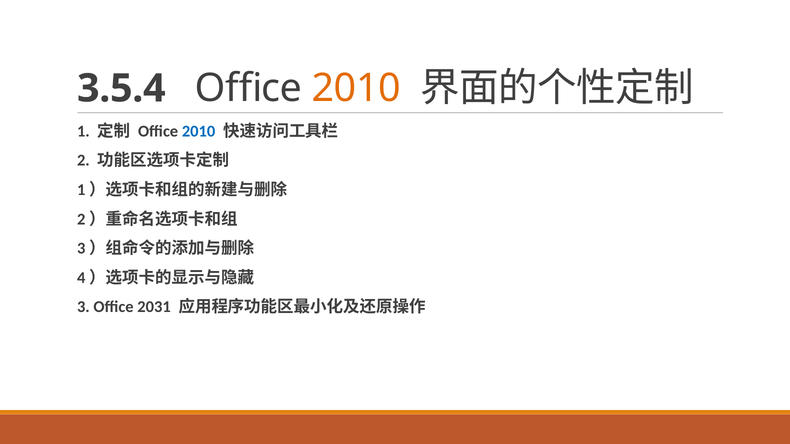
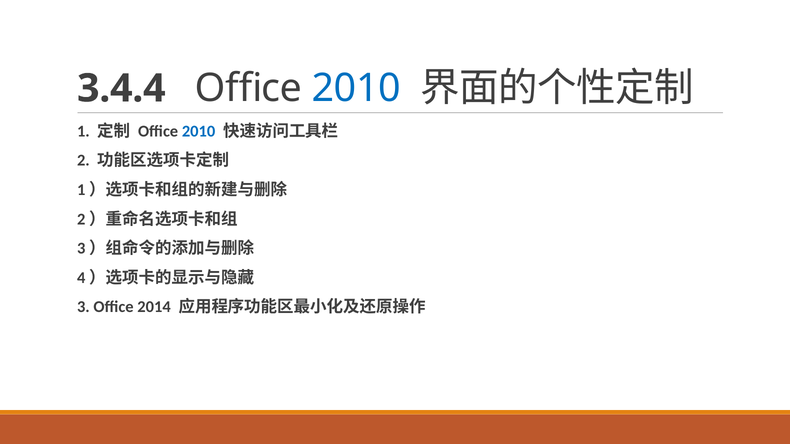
3.5.4: 3.5.4 -> 3.4.4
2010 at (356, 89) colour: orange -> blue
2031: 2031 -> 2014
